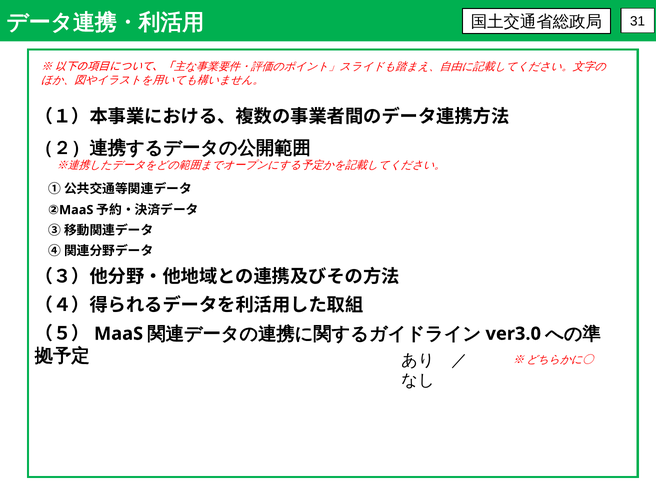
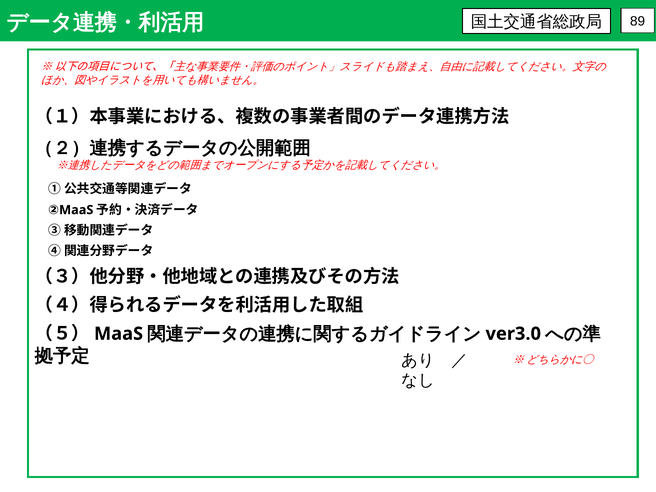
31: 31 -> 89
